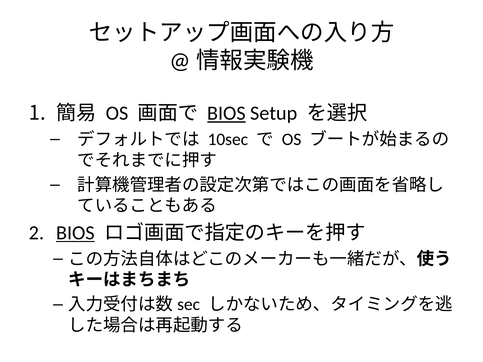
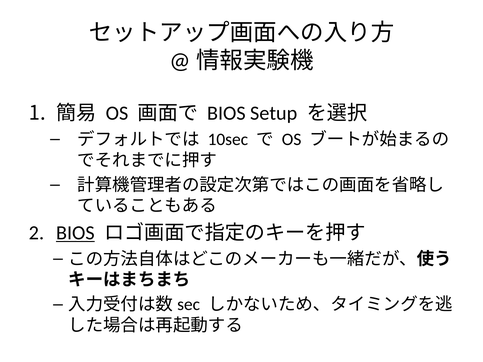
BIOS at (227, 113) underline: present -> none
